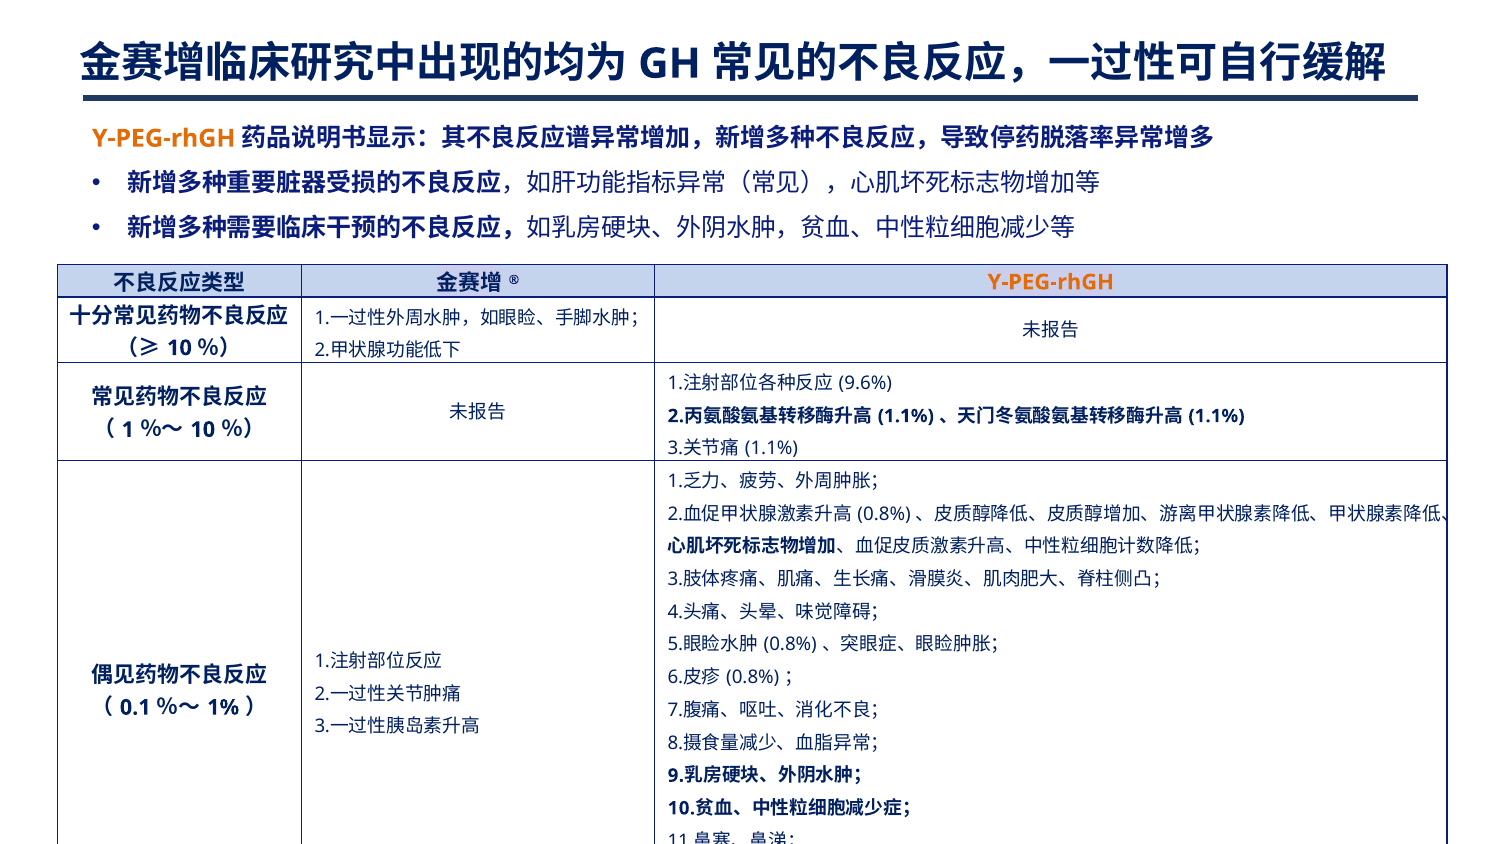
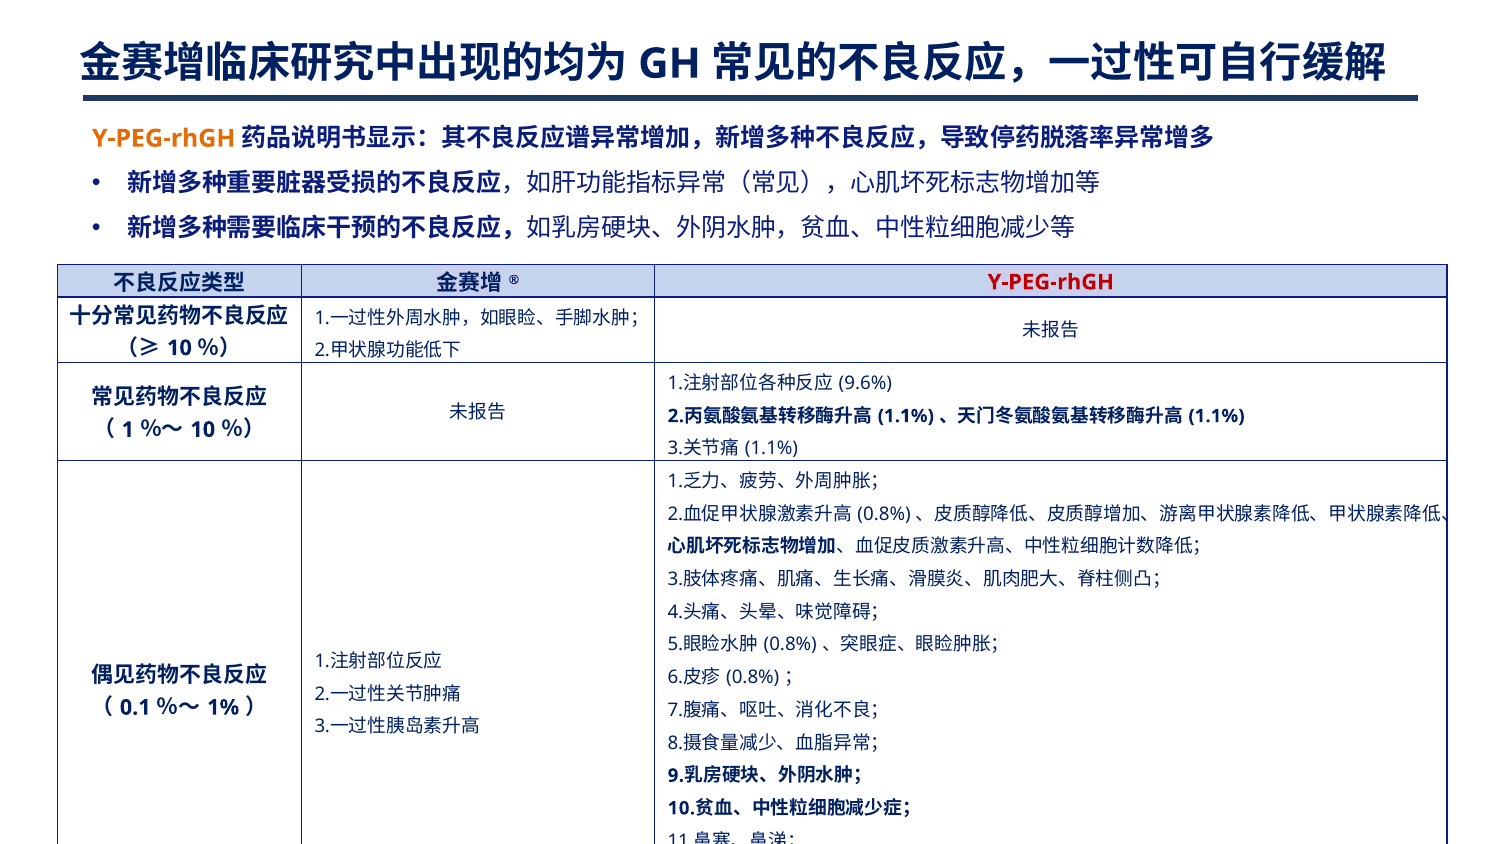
Y-PEG-rhGH at (1051, 282) colour: orange -> red
